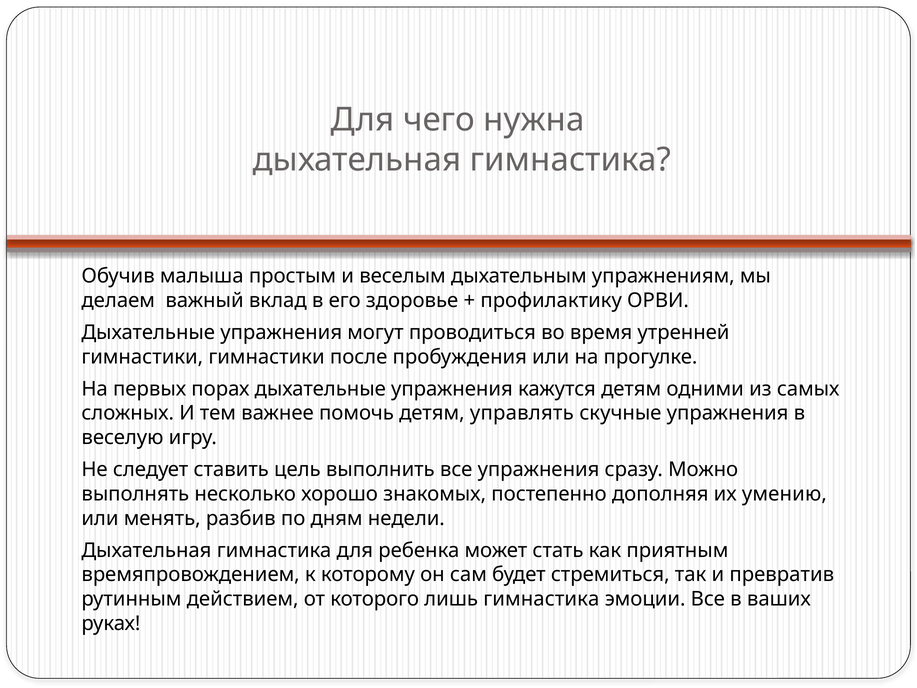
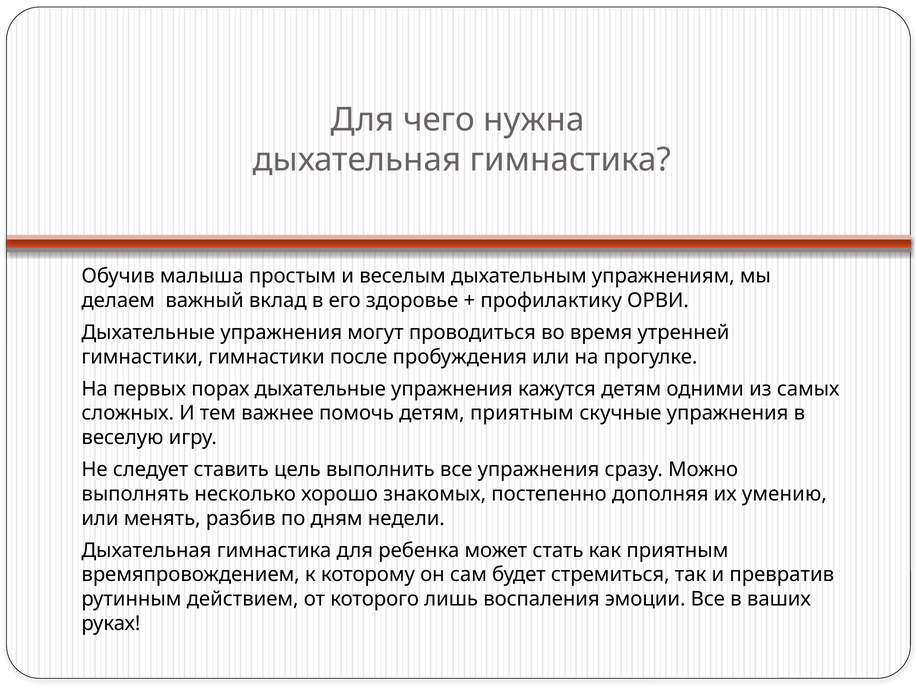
детям управлять: управлять -> приятным
лишь гимнастика: гимнастика -> воспаления
